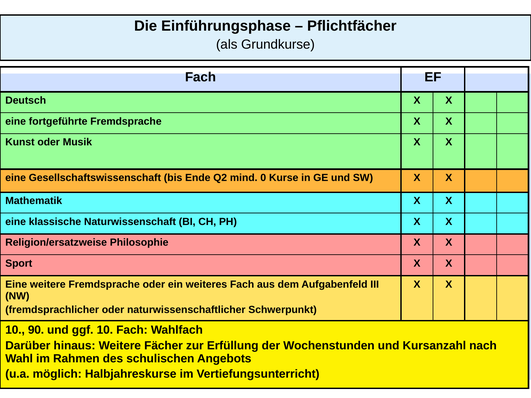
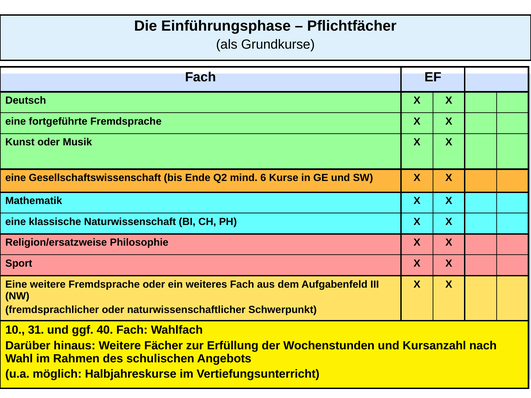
0: 0 -> 6
90: 90 -> 31
ggf 10: 10 -> 40
